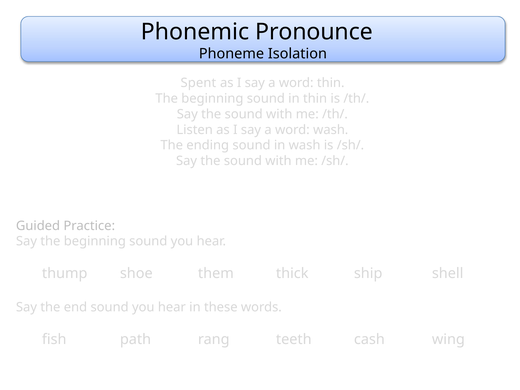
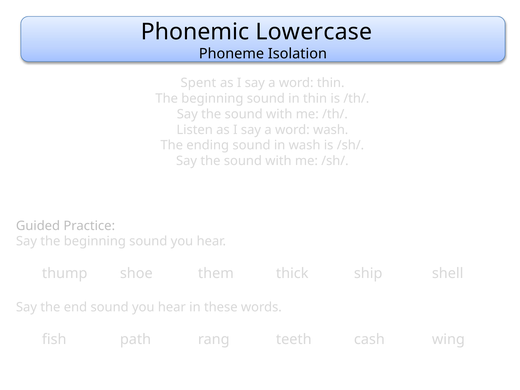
Pronounce: Pronounce -> Lowercase
